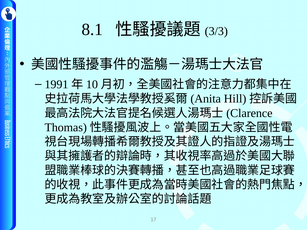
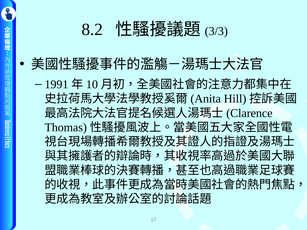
8.1: 8.1 -> 8.2
